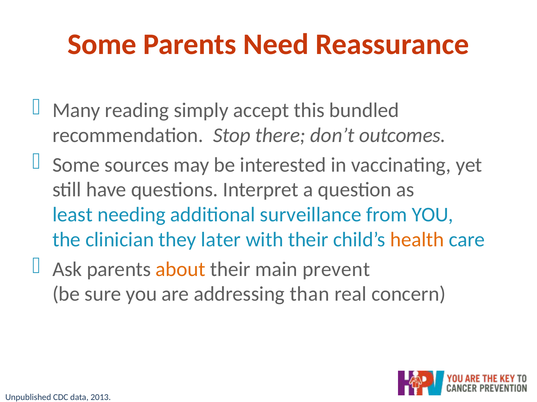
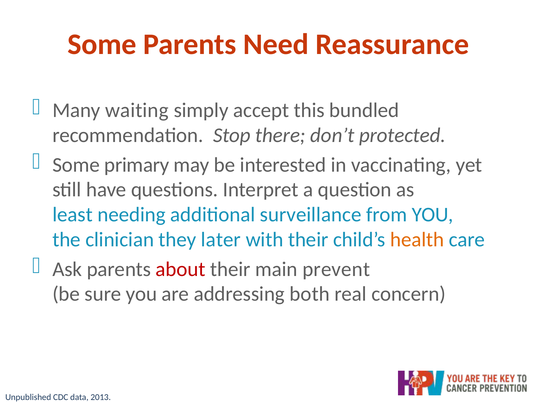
reading: reading -> waiting
outcomes: outcomes -> protected
sources: sources -> primary
about colour: orange -> red
than: than -> both
